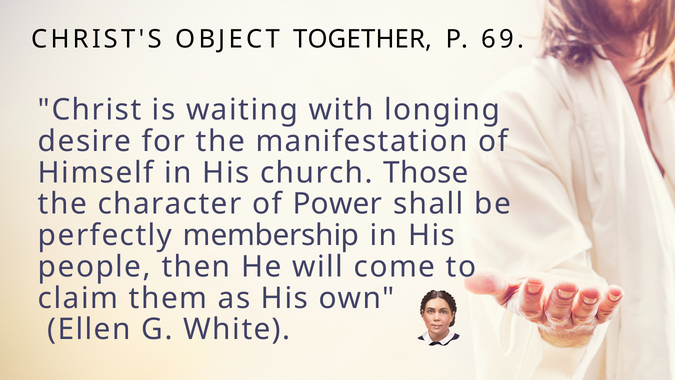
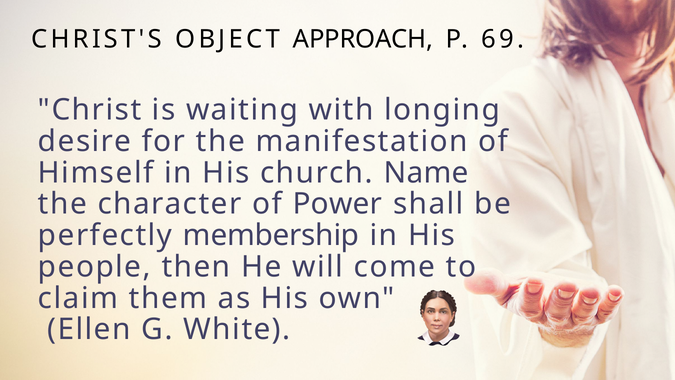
TOGETHER: TOGETHER -> APPROACH
Those: Those -> Name
